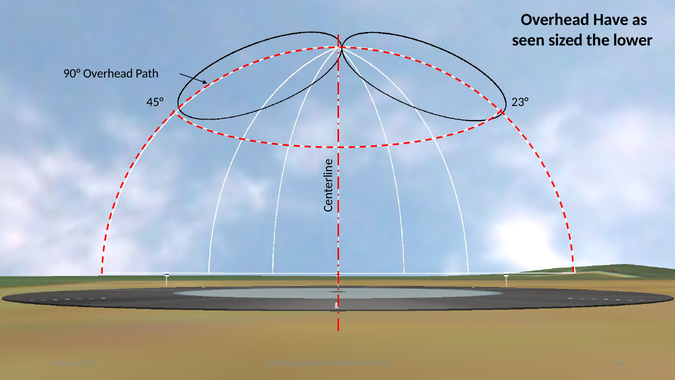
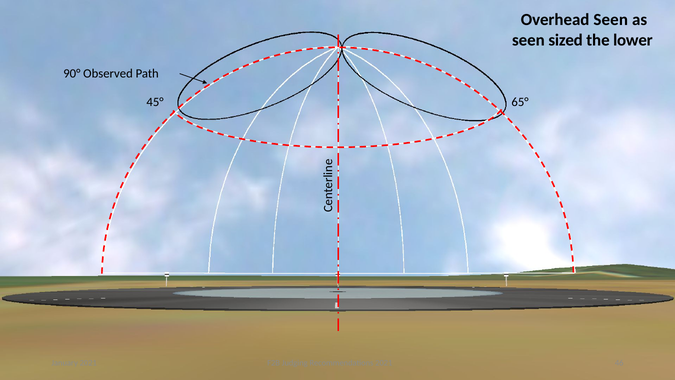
Overhead Have: Have -> Seen
90° Overhead: Overhead -> Observed
23°: 23° -> 65°
